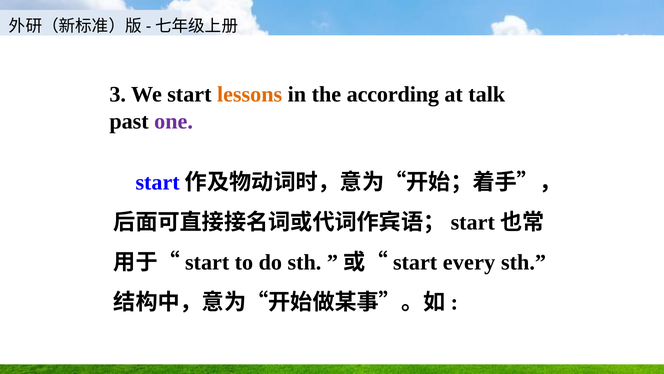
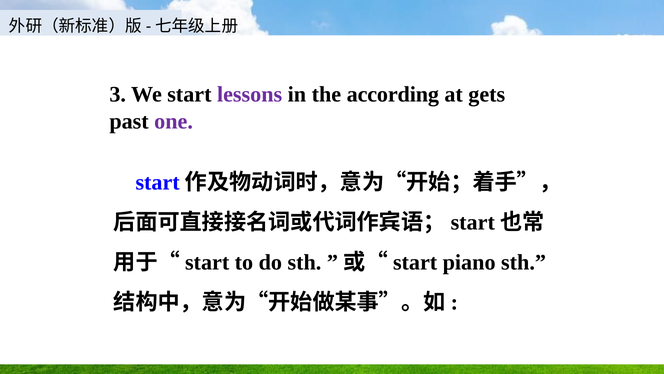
lessons colour: orange -> purple
talk: talk -> gets
every: every -> piano
